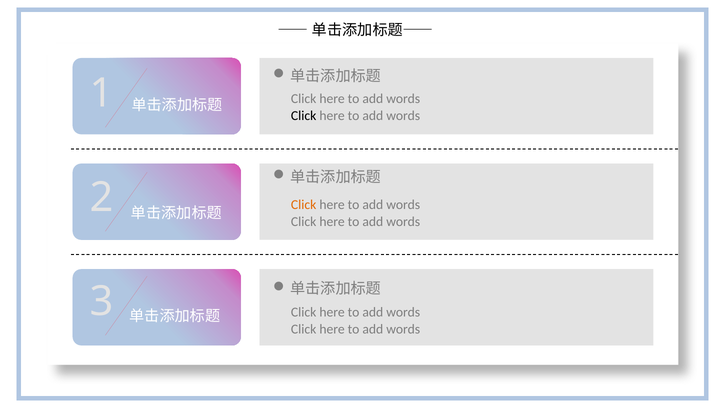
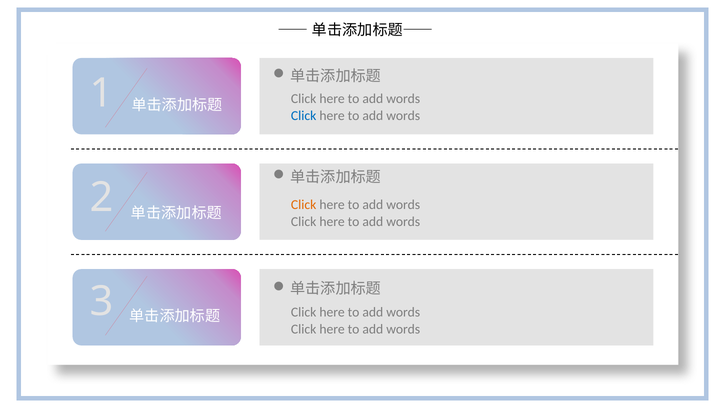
Click at (304, 116) colour: black -> blue
